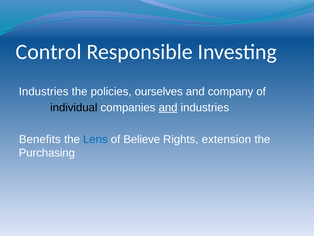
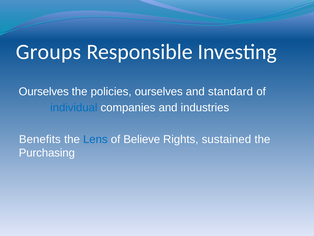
Control: Control -> Groups
Industries at (44, 91): Industries -> Ourselves
company: company -> standard
individual colour: black -> blue
and at (168, 107) underline: present -> none
extension: extension -> sustained
